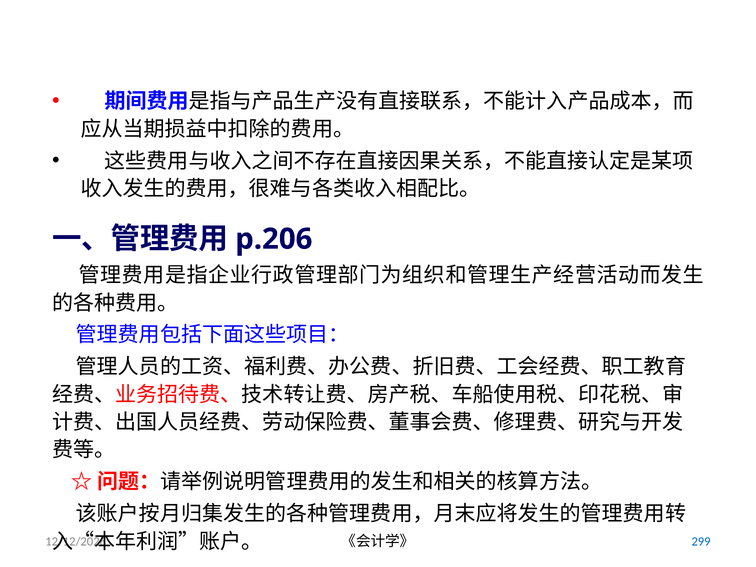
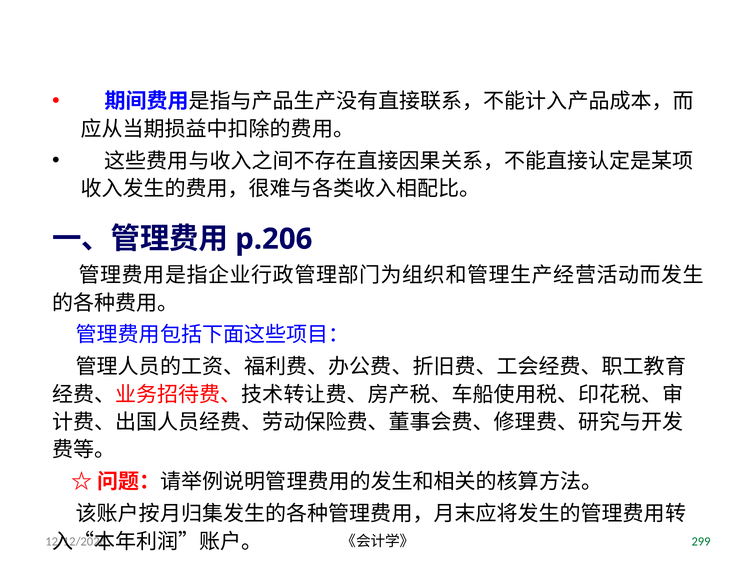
299 colour: blue -> green
